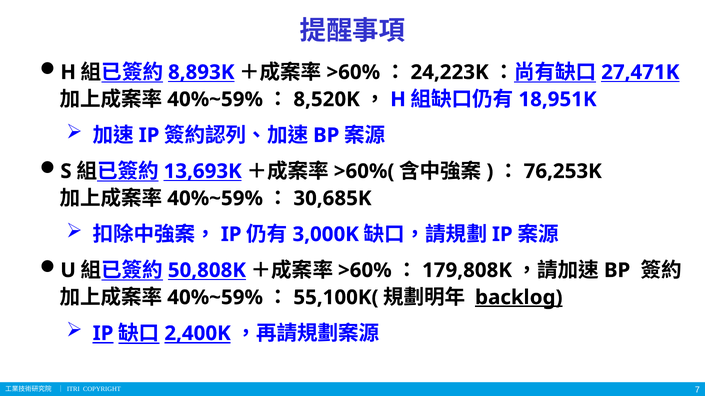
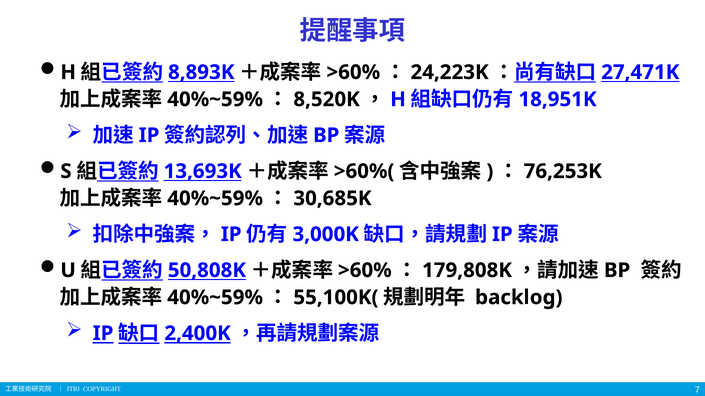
backlog underline: present -> none
